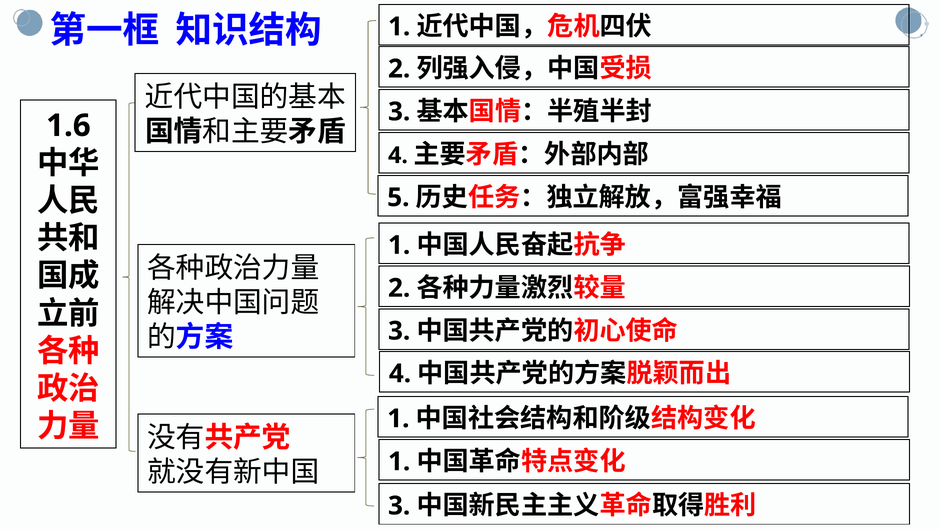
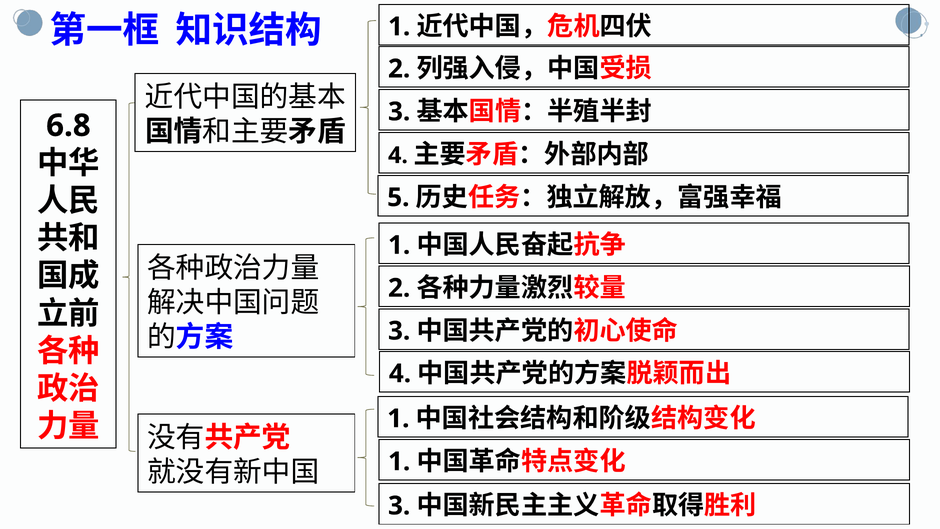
1.6: 1.6 -> 6.8
